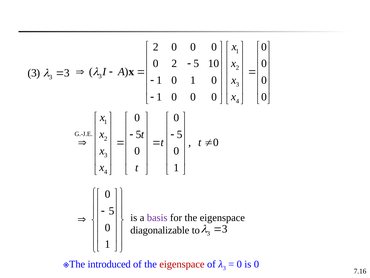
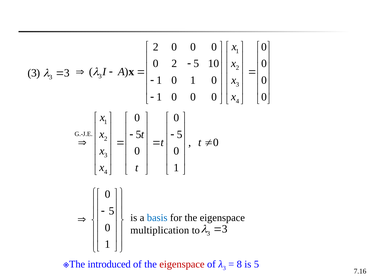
basis colour: purple -> blue
diagonalizable: diagonalizable -> multiplication
0 at (239, 264): 0 -> 8
is 0: 0 -> 5
